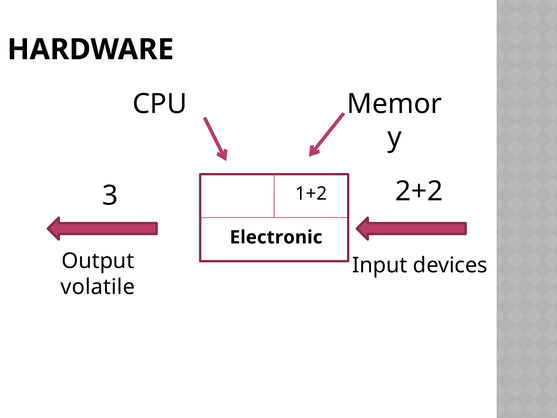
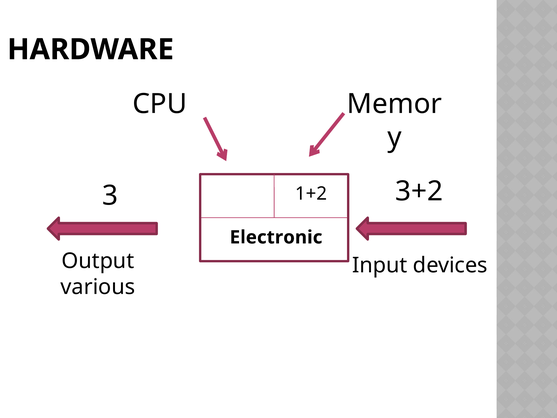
2+2: 2+2 -> 3+2
volatile: volatile -> various
